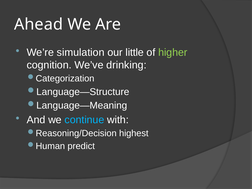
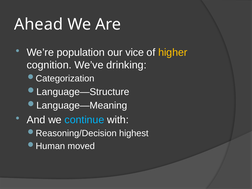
simulation: simulation -> population
little: little -> vice
higher colour: light green -> yellow
predict: predict -> moved
